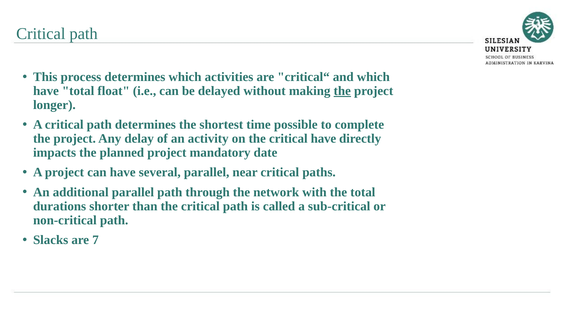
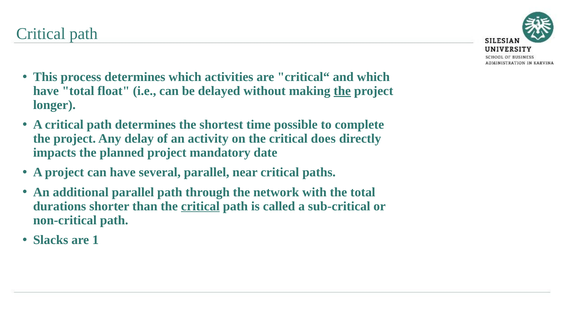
critical have: have -> does
critical at (200, 206) underline: none -> present
7: 7 -> 1
